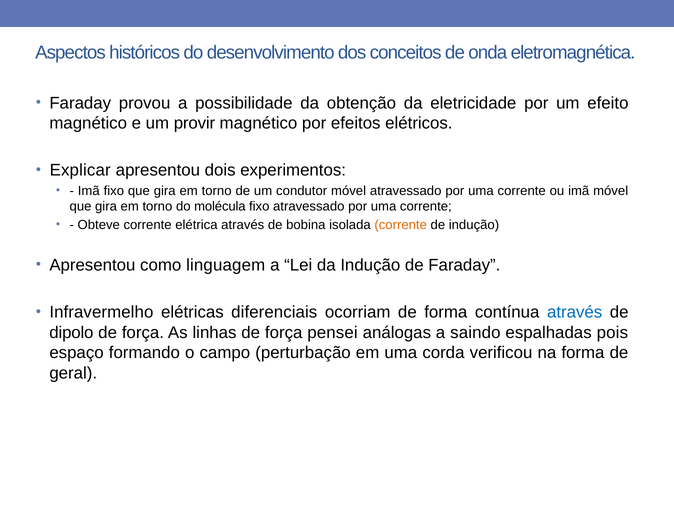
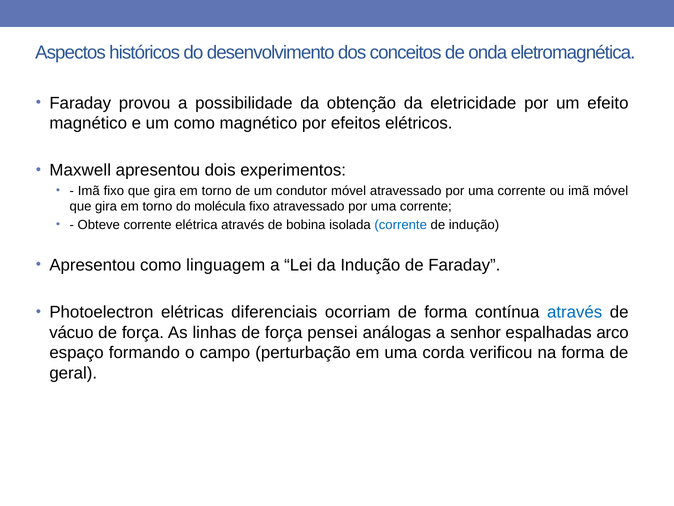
um provir: provir -> como
Explicar: Explicar -> Maxwell
corrente at (401, 225) colour: orange -> blue
Infravermelho: Infravermelho -> Photoelectron
dipolo: dipolo -> vácuo
saindo: saindo -> senhor
pois: pois -> arco
